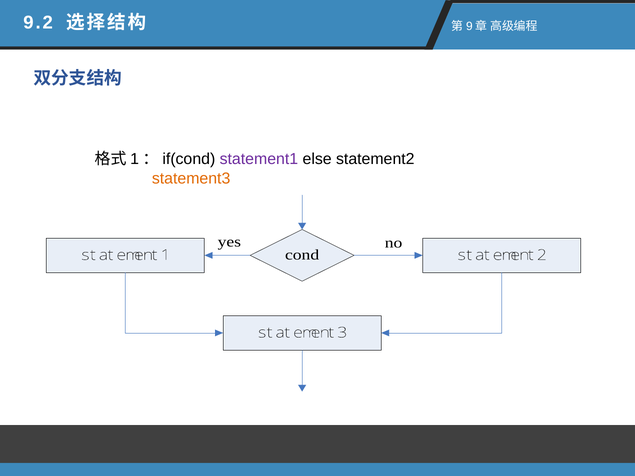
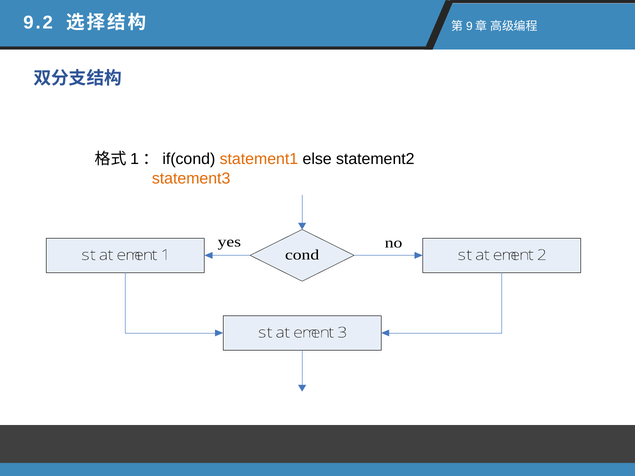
statement1 at (259, 159) colour: purple -> orange
